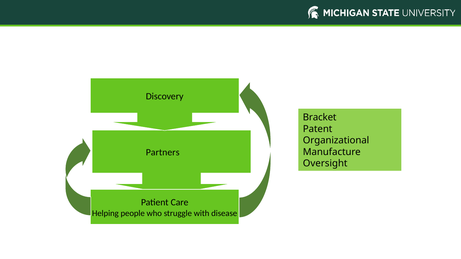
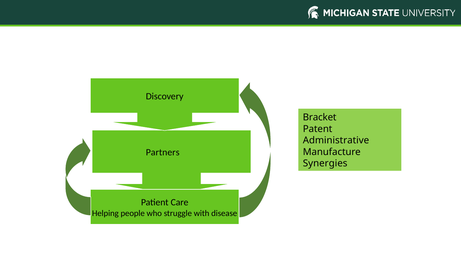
Organizational: Organizational -> Administrative
Oversight: Oversight -> Synergies
